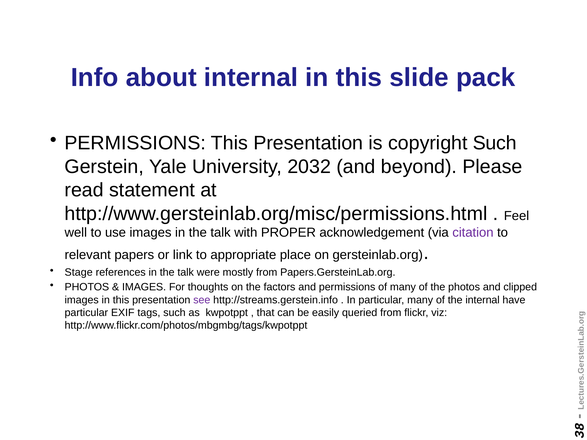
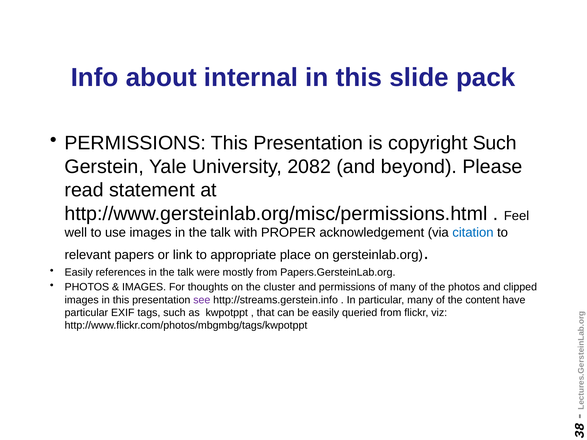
2032: 2032 -> 2082
citation colour: purple -> blue
Stage at (79, 272): Stage -> Easily
factors: factors -> cluster
the internal: internal -> content
